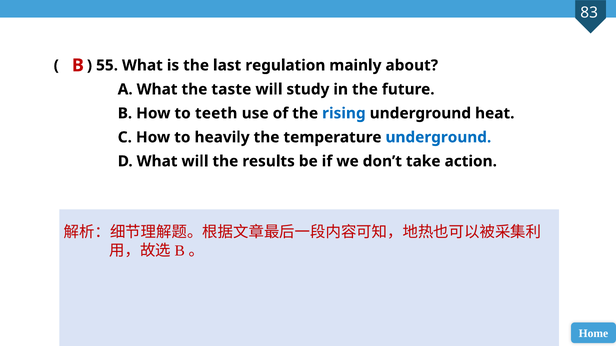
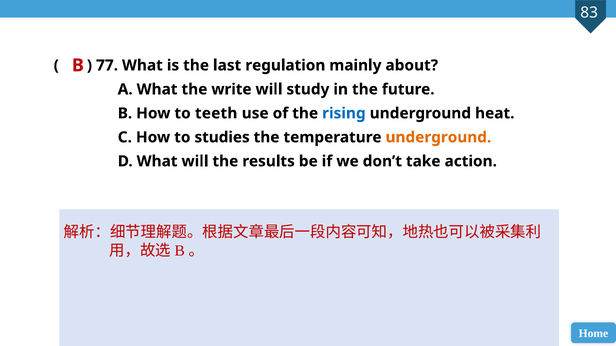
55: 55 -> 77
taste: taste -> write
heavily: heavily -> studies
underground at (438, 137) colour: blue -> orange
